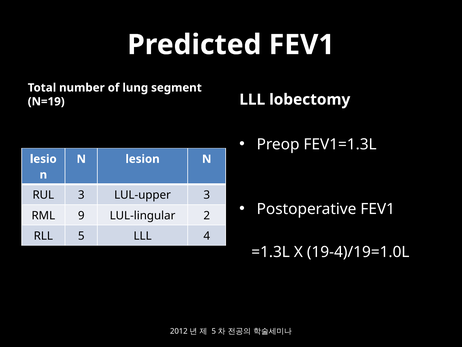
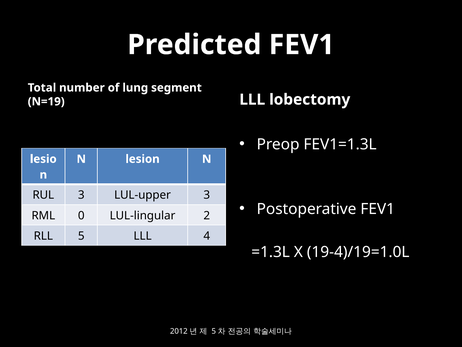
9: 9 -> 0
